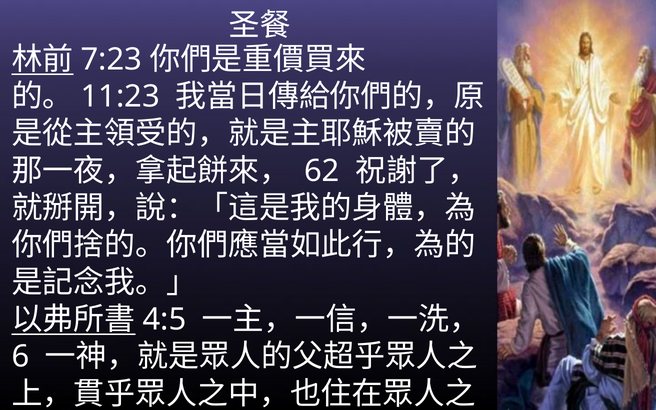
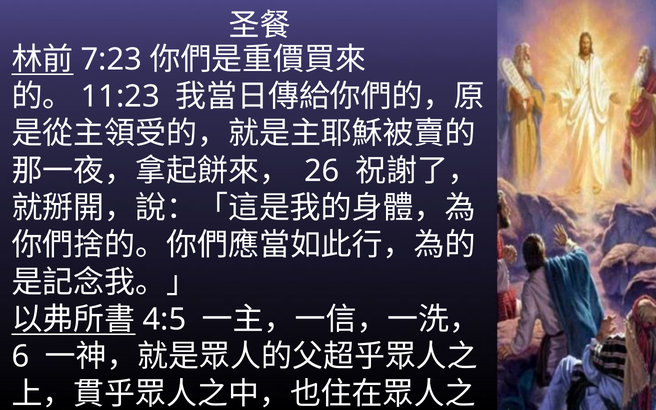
62: 62 -> 26
